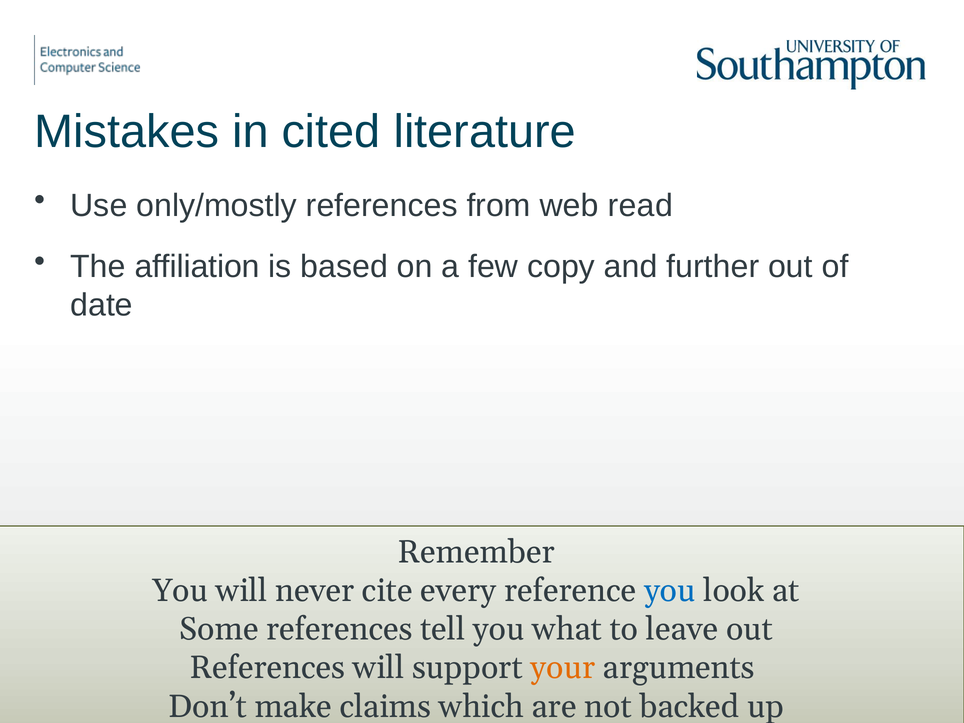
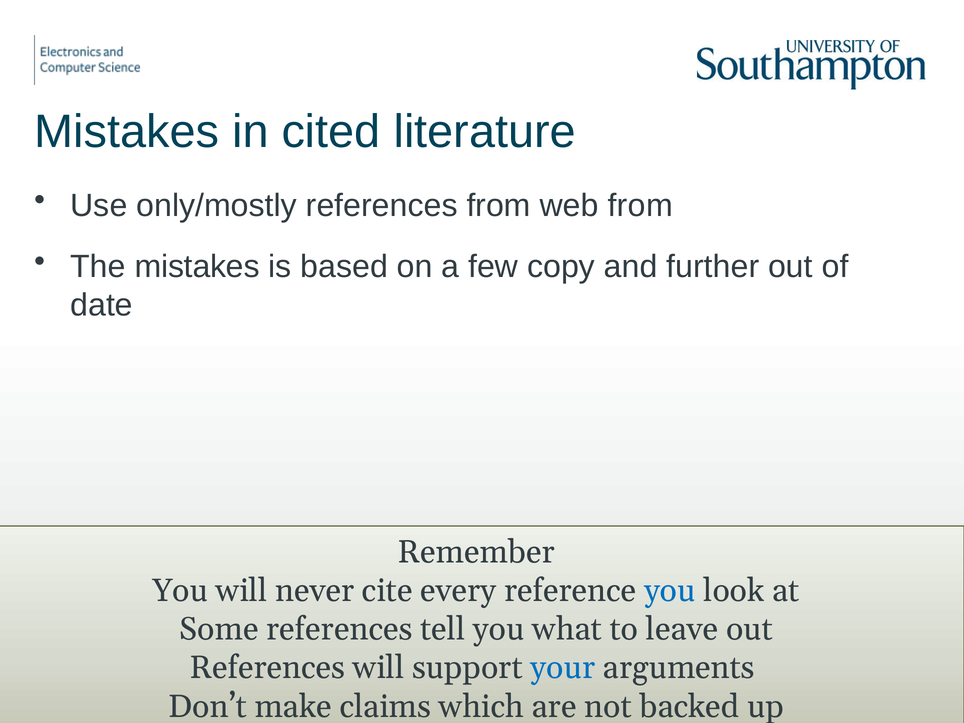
web read: read -> from
The affiliation: affiliation -> mistakes
your colour: orange -> blue
